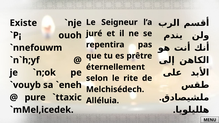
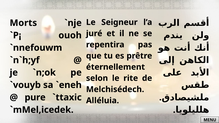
Existe: Existe -> Morts
